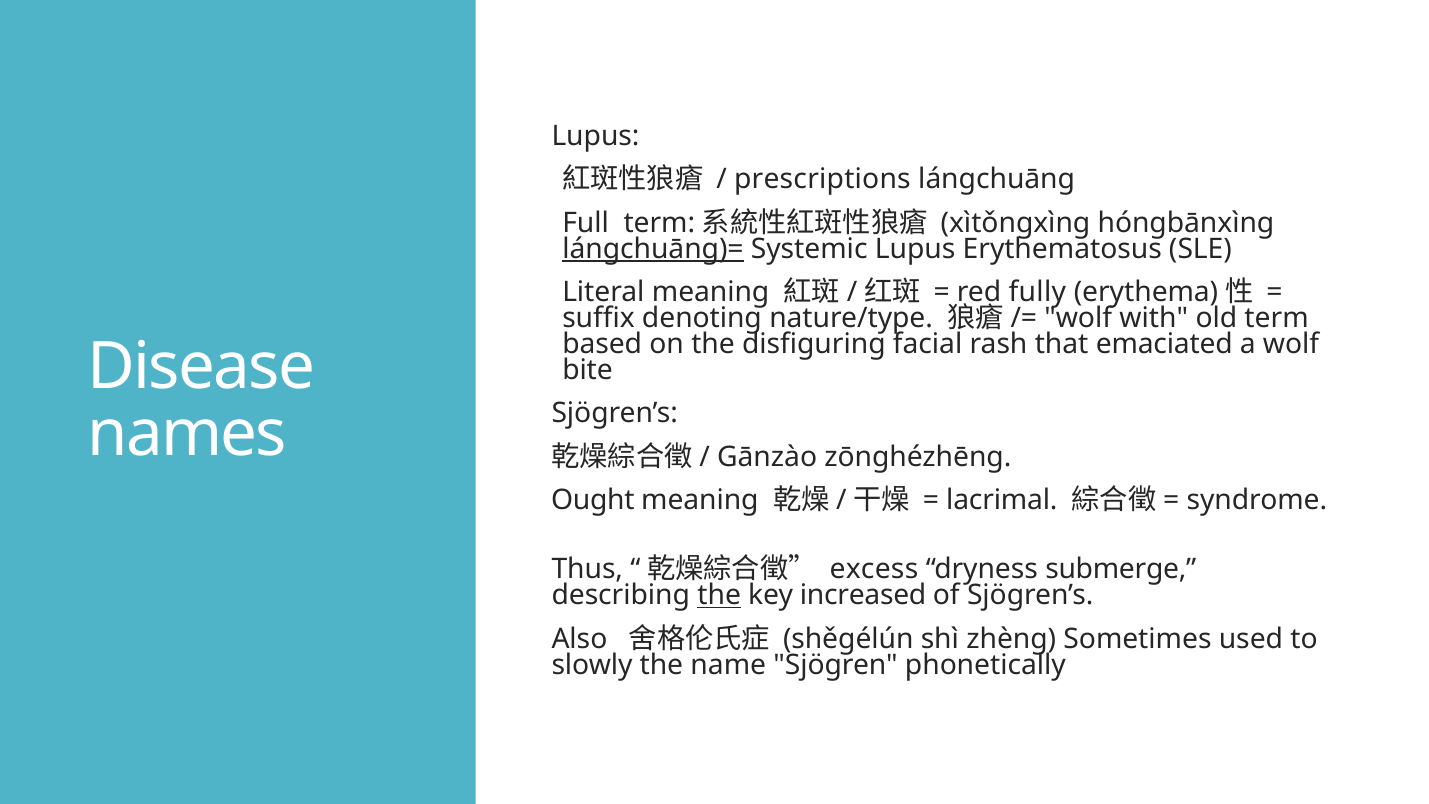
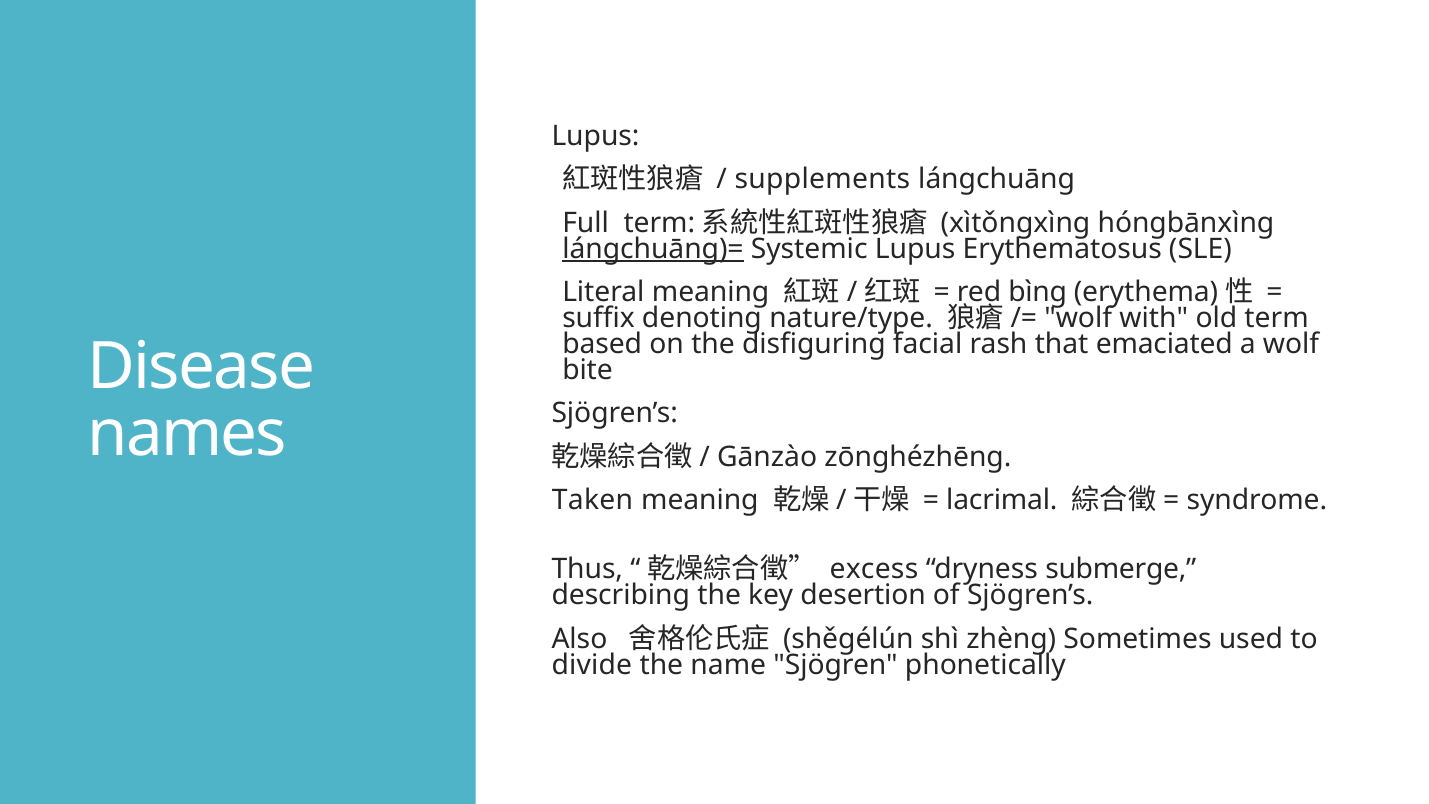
prescriptions: prescriptions -> supplements
fully: fully -> bìng
Ought: Ought -> Taken
the at (719, 595) underline: present -> none
increased: increased -> desertion
slowly: slowly -> divide
